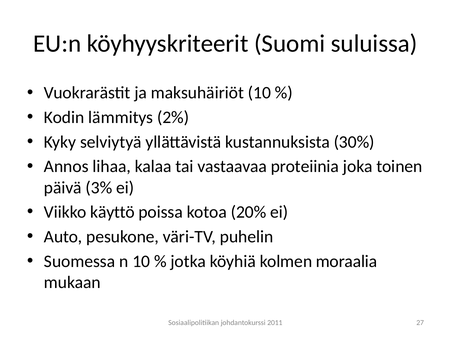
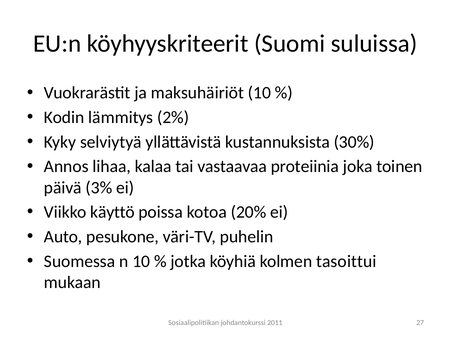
moraalia: moraalia -> tasoittui
